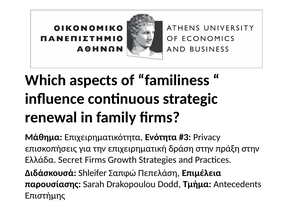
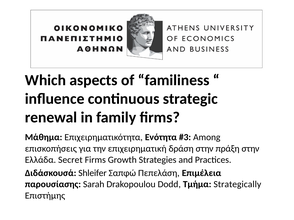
Privacy: Privacy -> Among
Antecedents: Antecedents -> Strategically
